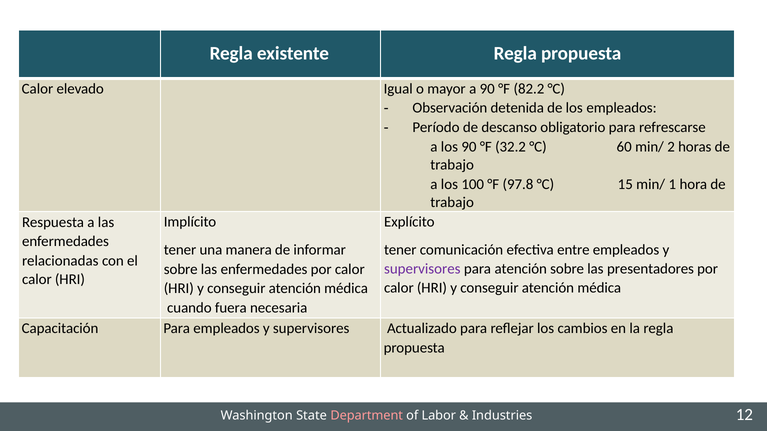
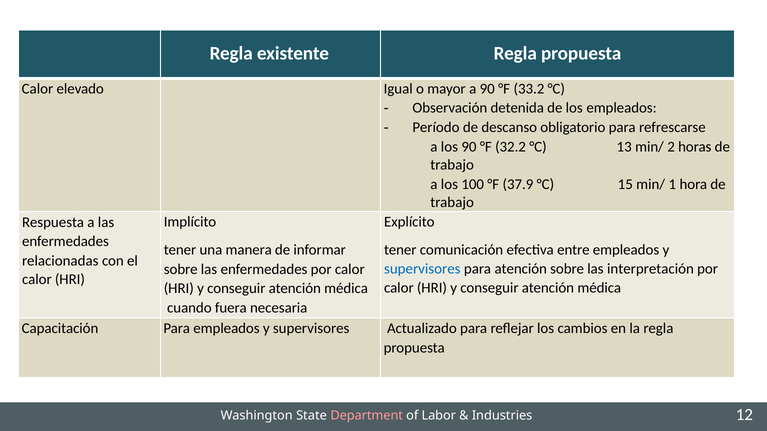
82.2: 82.2 -> 33.2
60: 60 -> 13
97.8: 97.8 -> 37.9
supervisores at (422, 269) colour: purple -> blue
presentadores: presentadores -> interpretación
